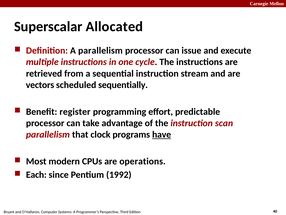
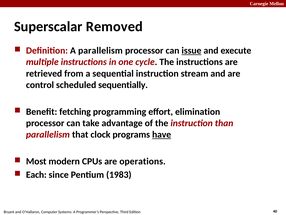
Allocated: Allocated -> Removed
issue underline: none -> present
vectors: vectors -> control
register: register -> fetching
predictable: predictable -> elimination
scan: scan -> than
1992: 1992 -> 1983
